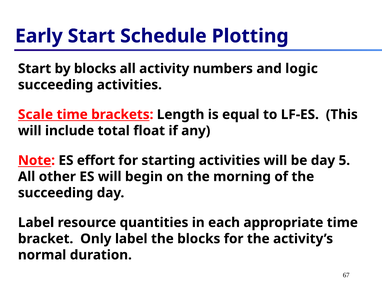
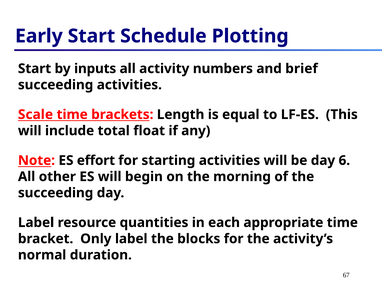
by blocks: blocks -> inputs
logic: logic -> brief
5: 5 -> 6
